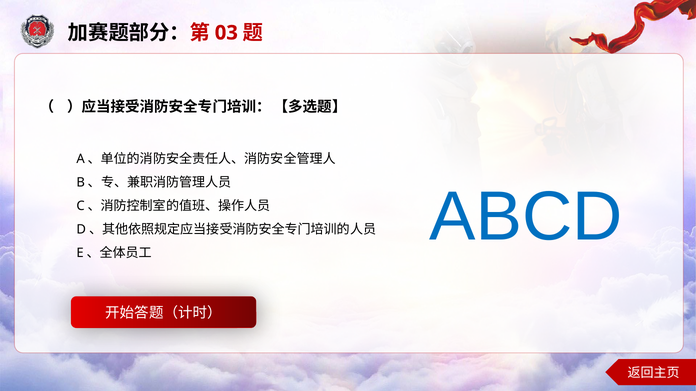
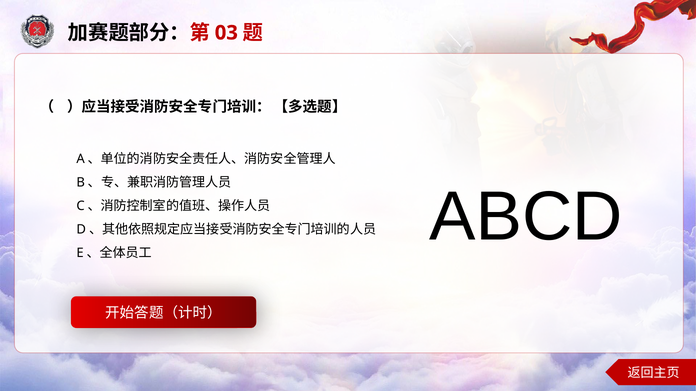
ABCD colour: blue -> black
